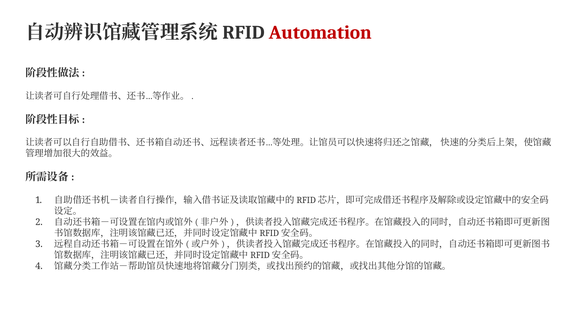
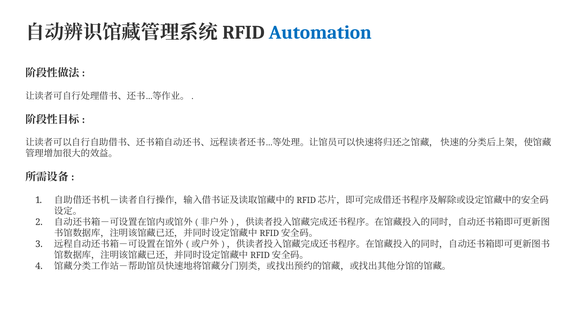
Automation colour: red -> blue
